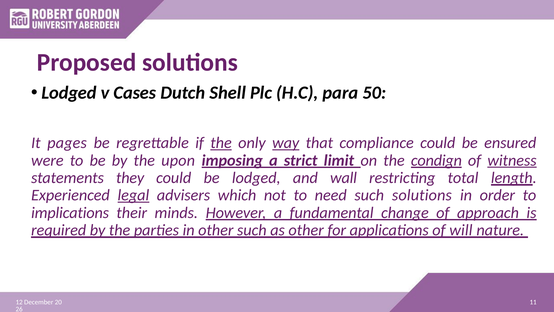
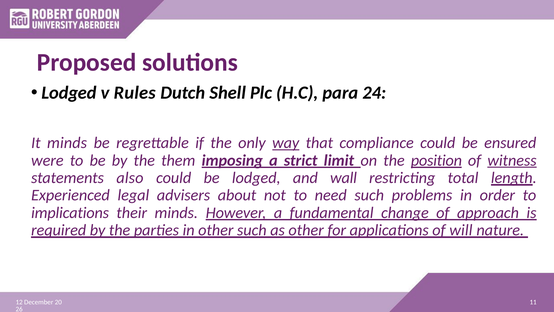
Cases: Cases -> Rules
50: 50 -> 24
It pages: pages -> minds
the at (221, 143) underline: present -> none
upon: upon -> them
condign: condign -> position
they: they -> also
legal underline: present -> none
which: which -> about
such solutions: solutions -> problems
